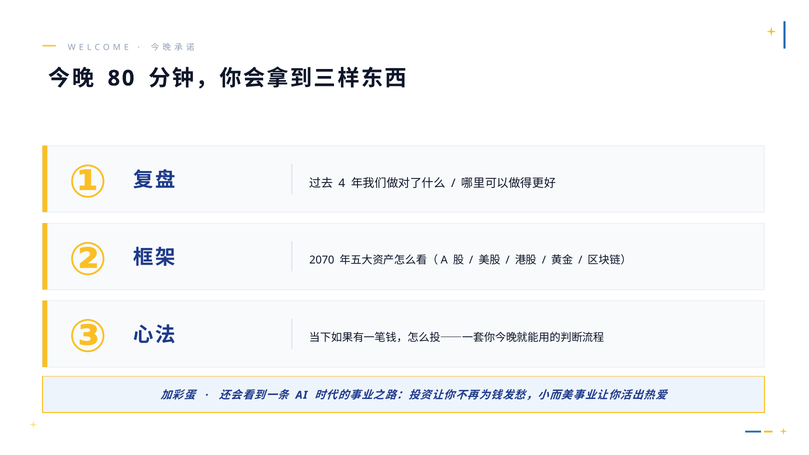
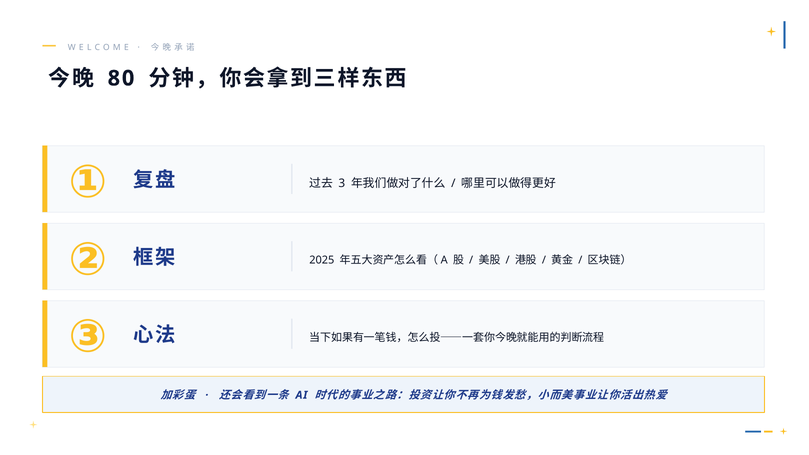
4: 4 -> 3
2070: 2070 -> 2025
